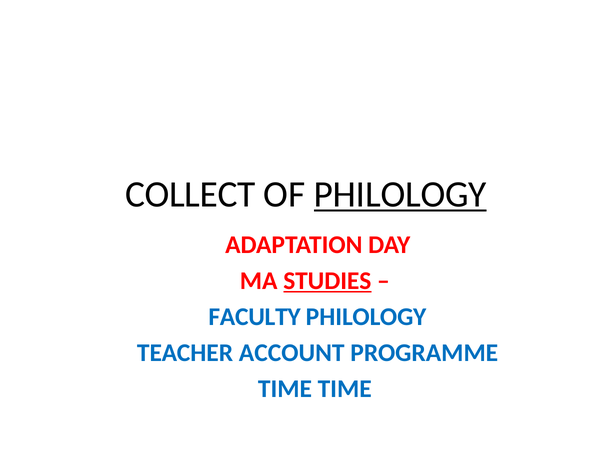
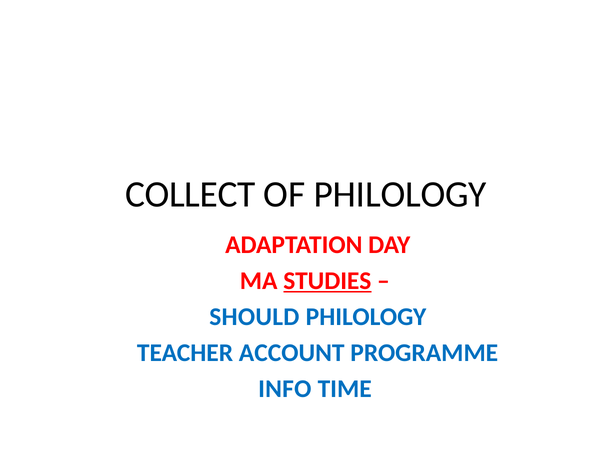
PHILOLOGY at (400, 194) underline: present -> none
FACULTY: FACULTY -> SHOULD
TIME at (285, 389): TIME -> INFO
